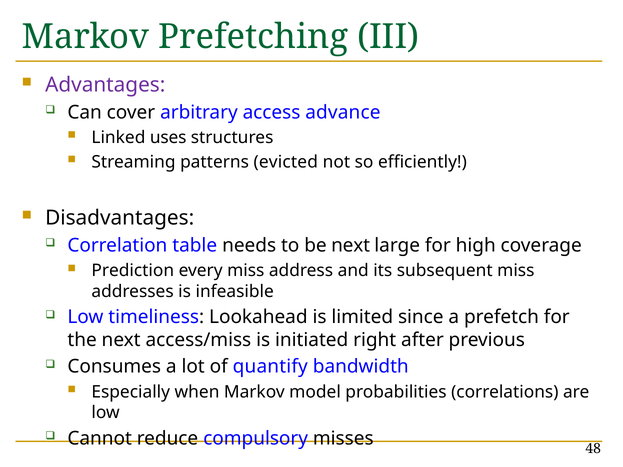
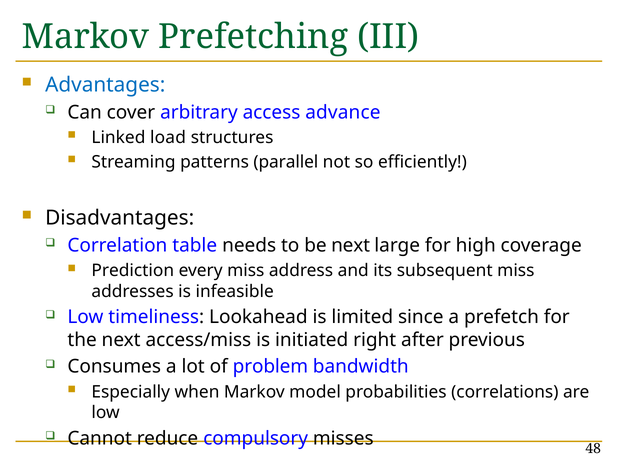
Advantages colour: purple -> blue
uses: uses -> load
evicted: evicted -> parallel
quantify: quantify -> problem
